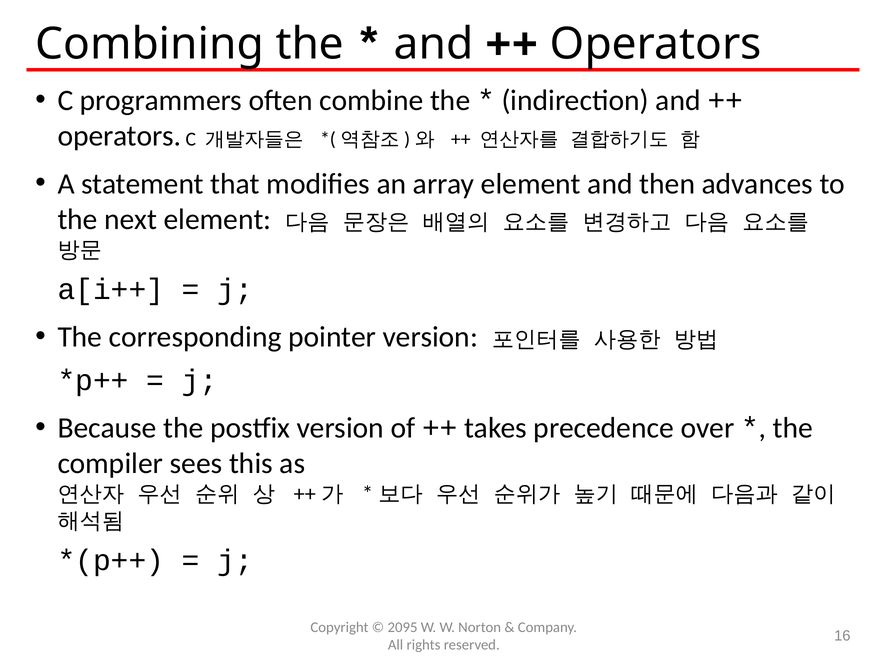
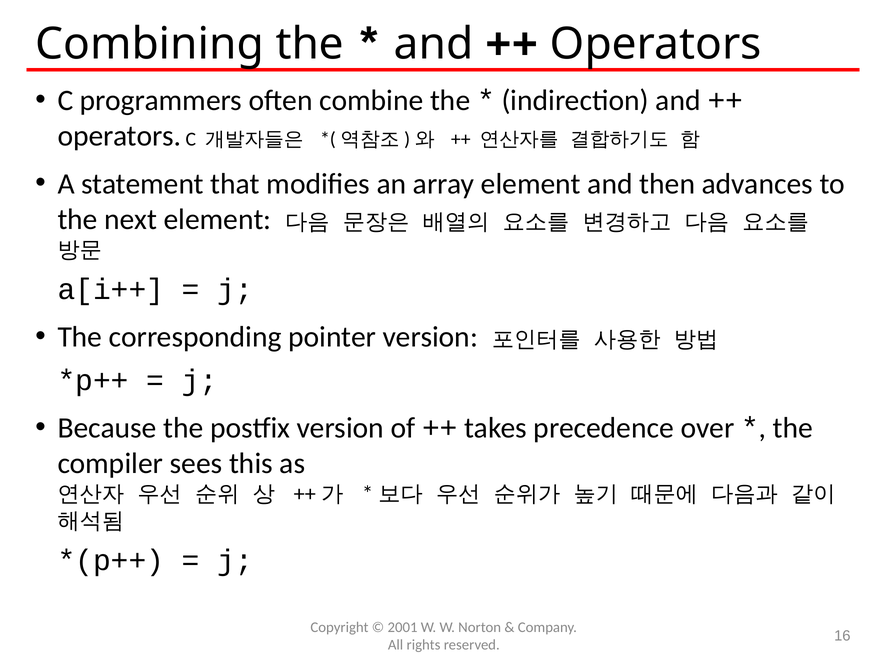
2095: 2095 -> 2001
